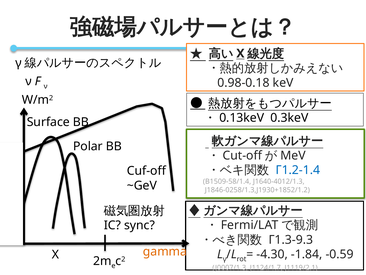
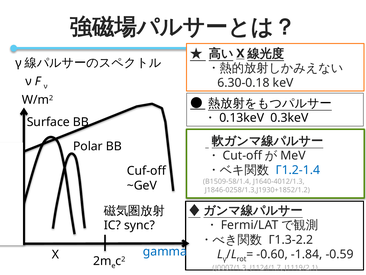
0.98-0.18: 0.98-0.18 -> 6.30-0.18
Γ1.3-9.3: Γ1.3-9.3 -> Γ1.3-2.2
gamma colour: orange -> blue
-4.30: -4.30 -> -0.60
